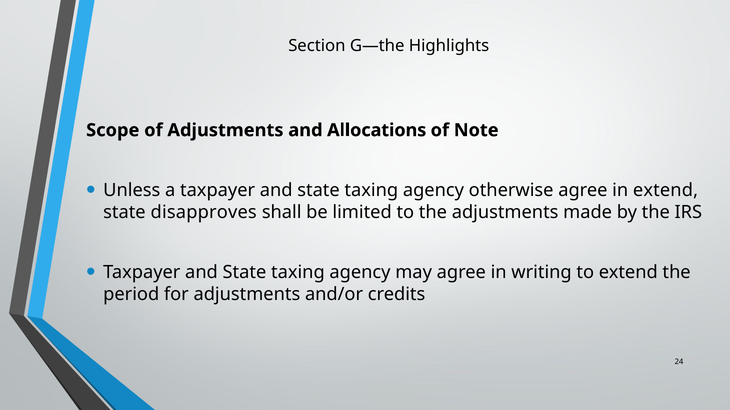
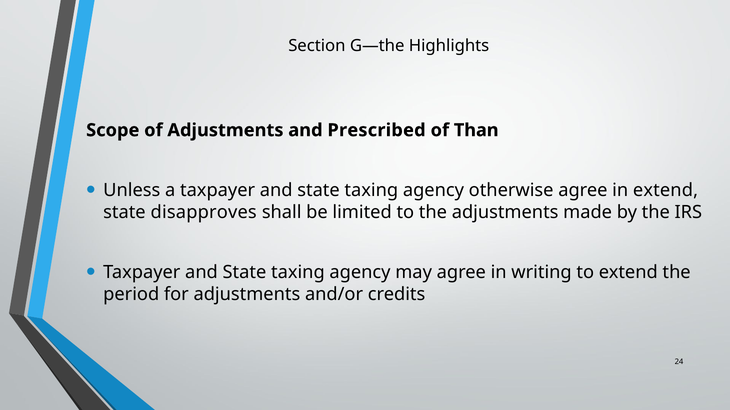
Allocations: Allocations -> Prescribed
Note: Note -> Than
